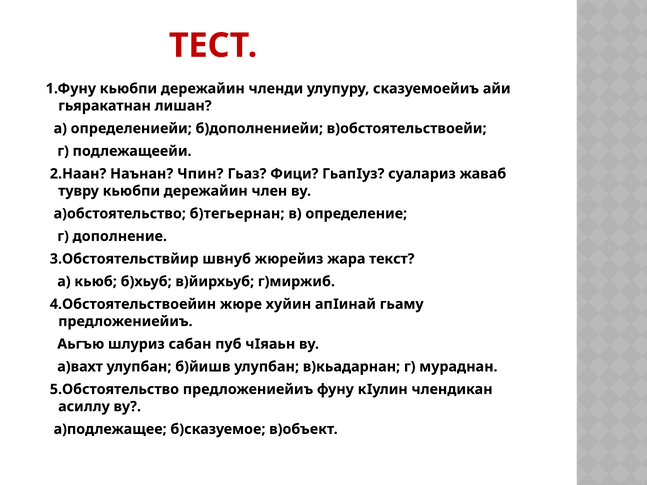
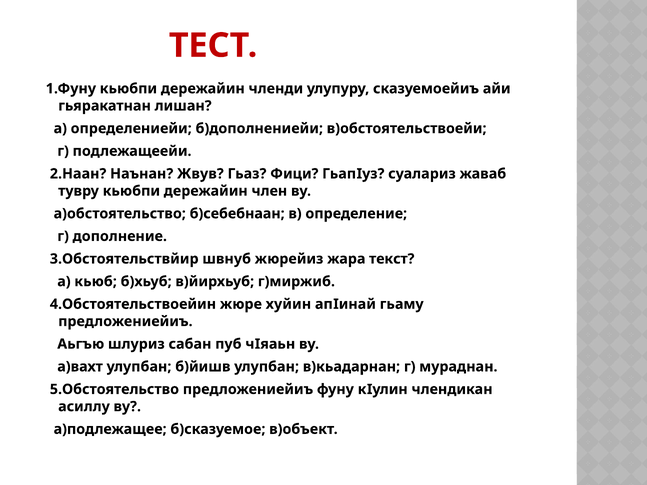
Чпин: Чпин -> Жвув
б)тегьернан: б)тегьернан -> б)себебнаан
